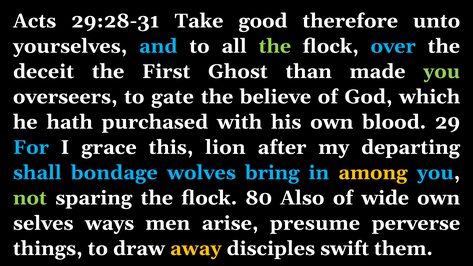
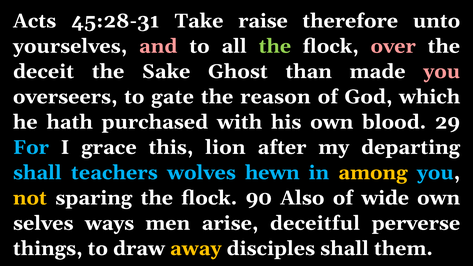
29:28-31: 29:28-31 -> 45:28-31
good: good -> raise
and colour: light blue -> pink
over colour: light blue -> pink
First: First -> Sake
you at (442, 72) colour: light green -> pink
believe: believe -> reason
bondage: bondage -> teachers
bring: bring -> hewn
not colour: light green -> yellow
80: 80 -> 90
presume: presume -> deceitful
disciples swift: swift -> shall
